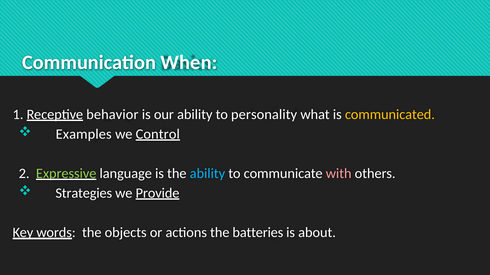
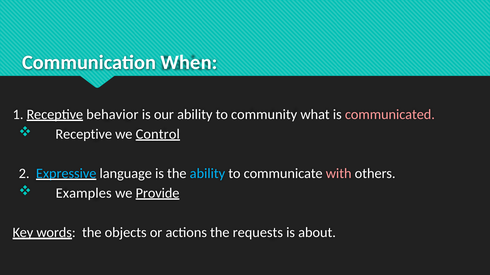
personality: personality -> community
communicated colour: yellow -> pink
Examples at (84, 134): Examples -> Receptive
Expressive colour: light green -> light blue
Strategies: Strategies -> Examples
batteries: batteries -> requests
